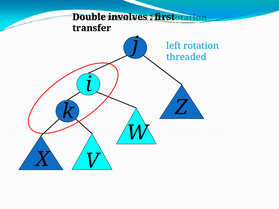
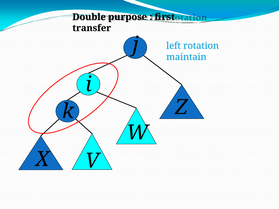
involves: involves -> purpose
threaded: threaded -> maintain
